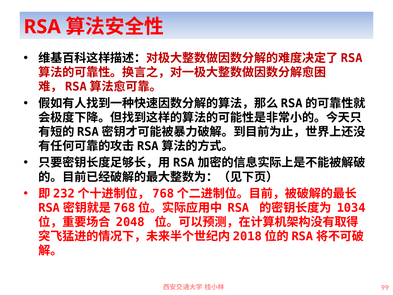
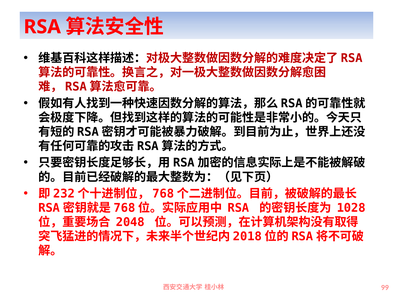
1034: 1034 -> 1028
